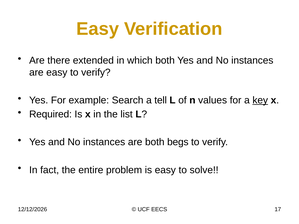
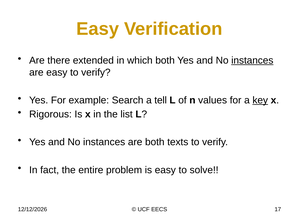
instances at (252, 61) underline: none -> present
Required: Required -> Rigorous
begs: begs -> texts
